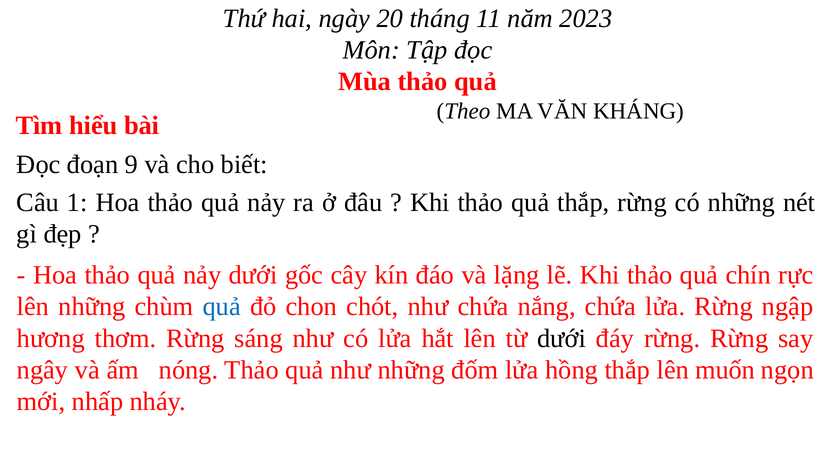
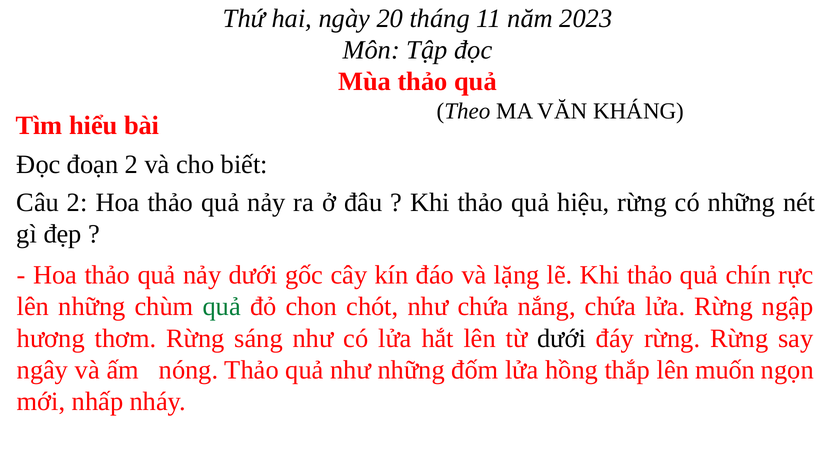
đoạn 9: 9 -> 2
Câu 1: 1 -> 2
quả thắp: thắp -> hiệu
quả at (222, 307) colour: blue -> green
